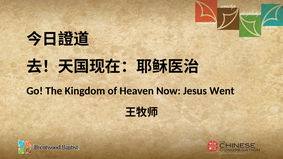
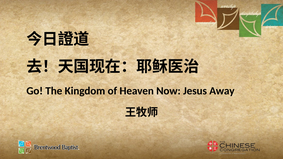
Went: Went -> Away
